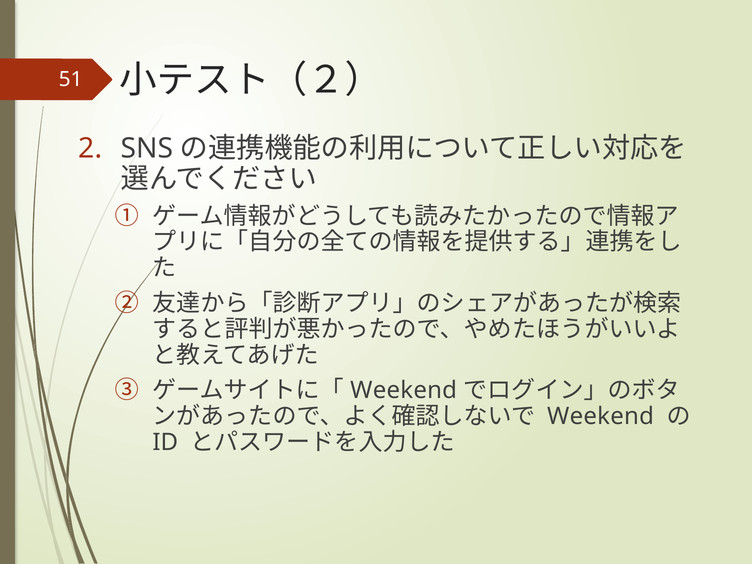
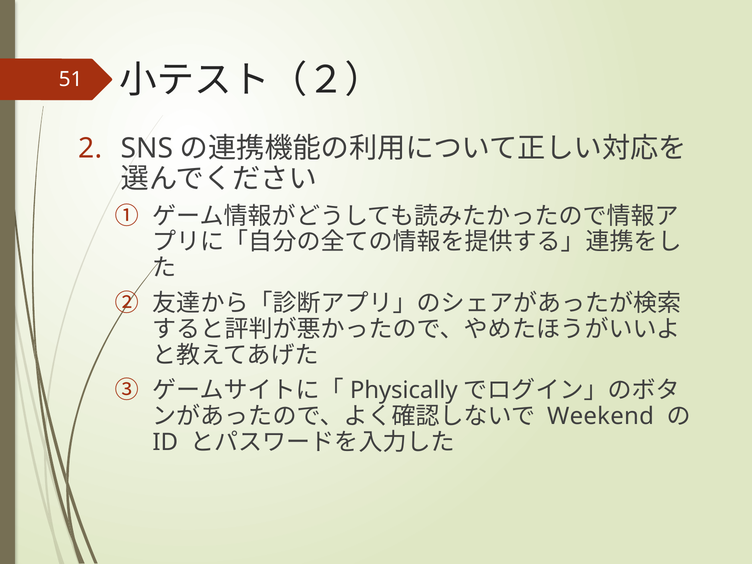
Weekend at (404, 390): Weekend -> Physically
